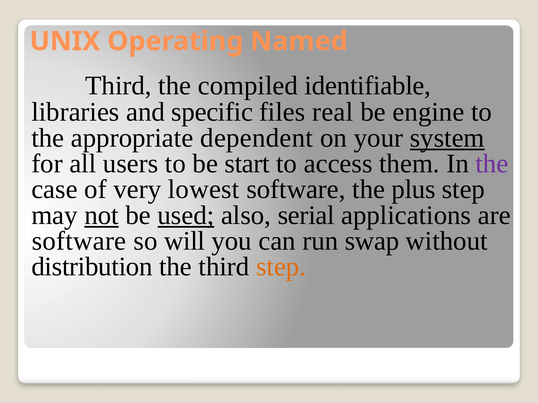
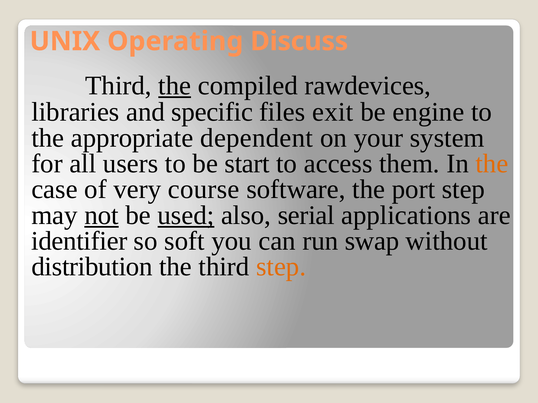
Named: Named -> Discuss
the at (175, 86) underline: none -> present
identifiable: identifiable -> rawdevices
real: real -> exit
system underline: present -> none
the at (492, 164) colour: purple -> orange
lowest: lowest -> course
plus: plus -> port
software at (79, 241): software -> identifier
will: will -> soft
